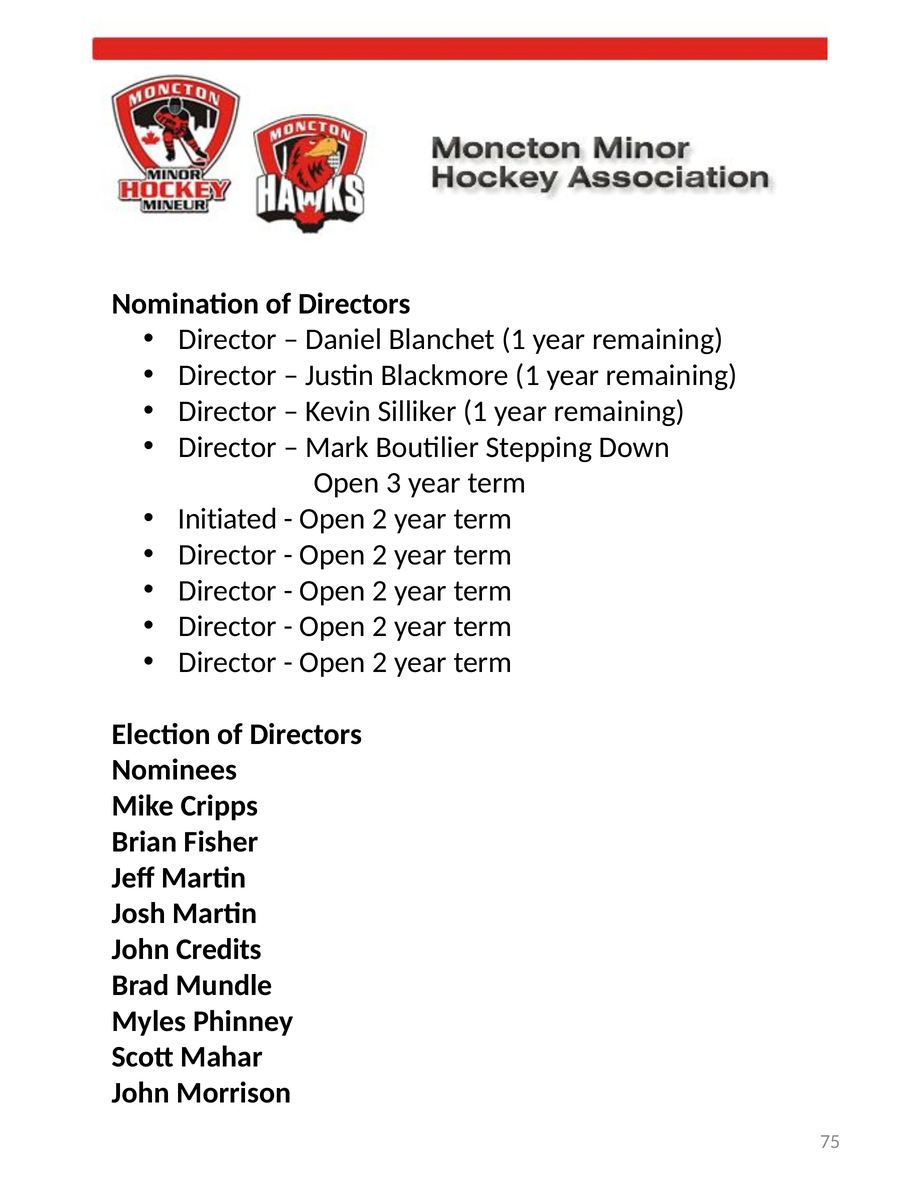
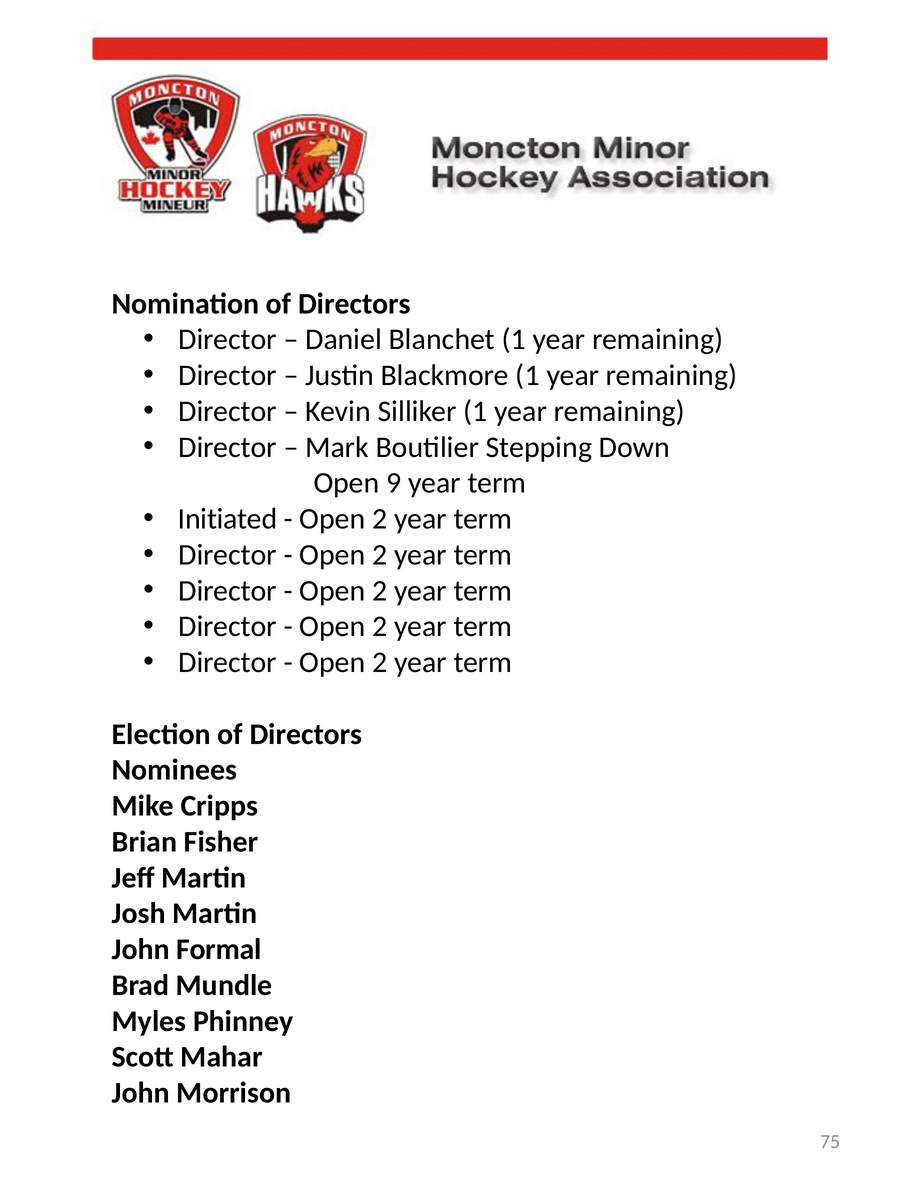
3: 3 -> 9
Credits: Credits -> Formal
